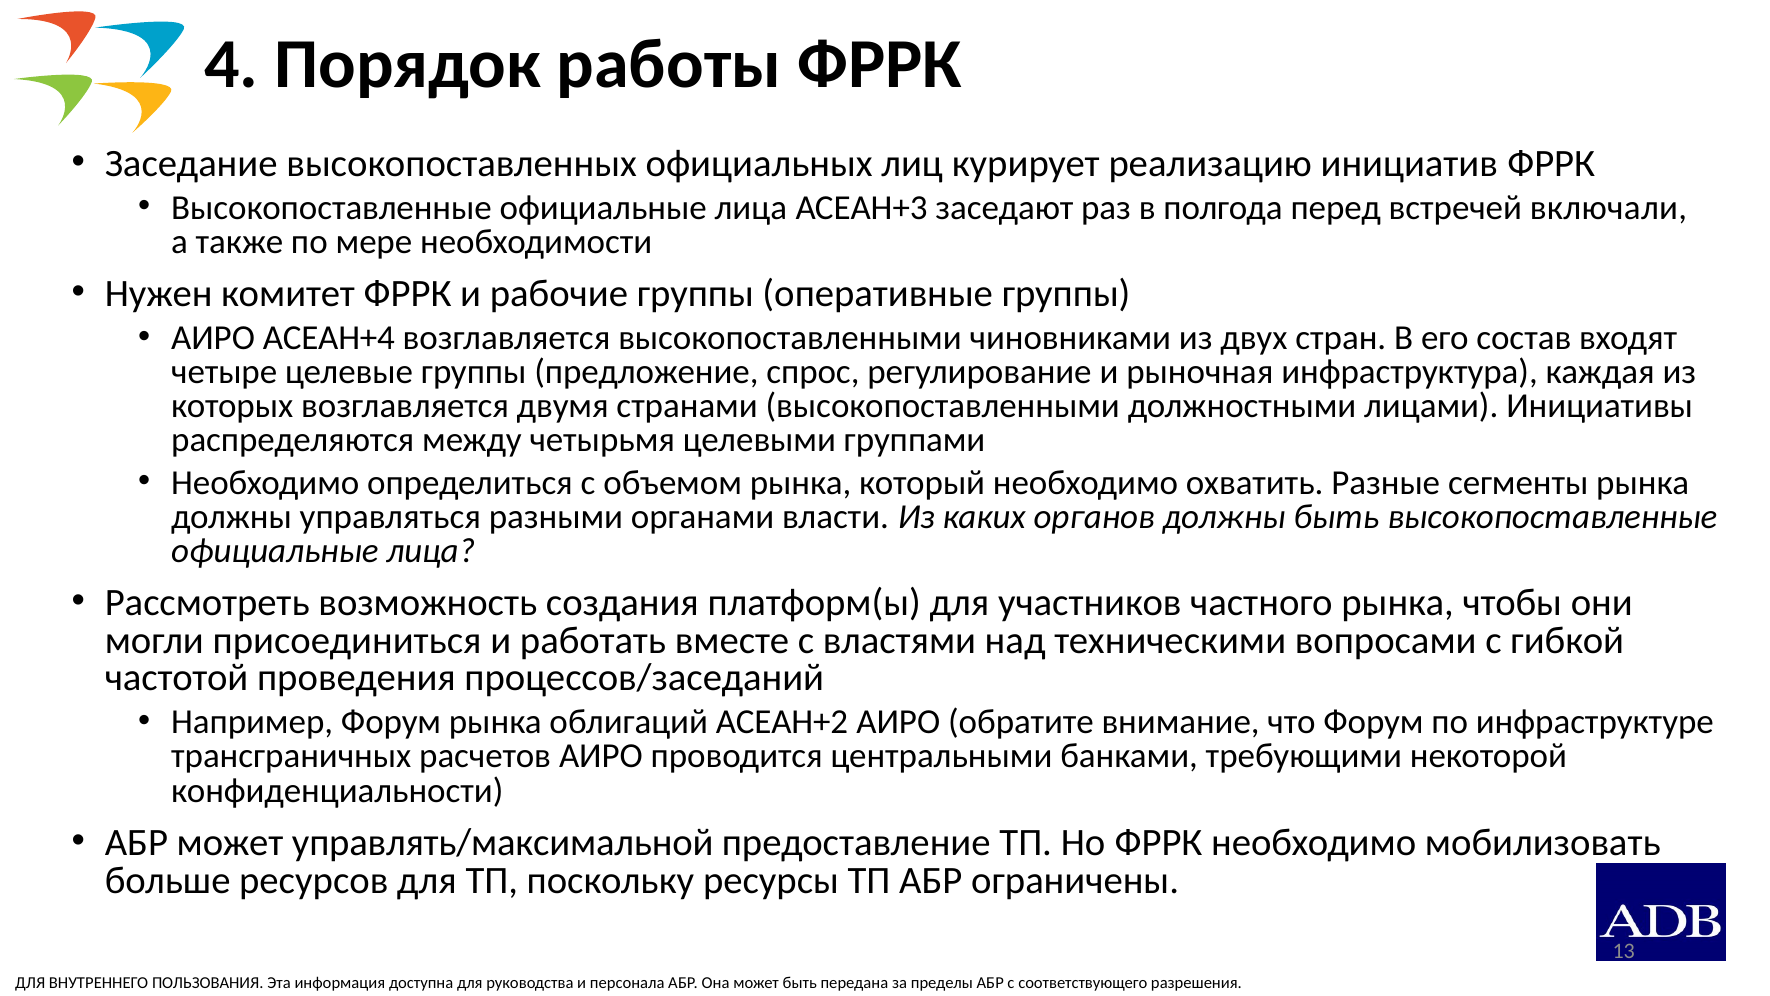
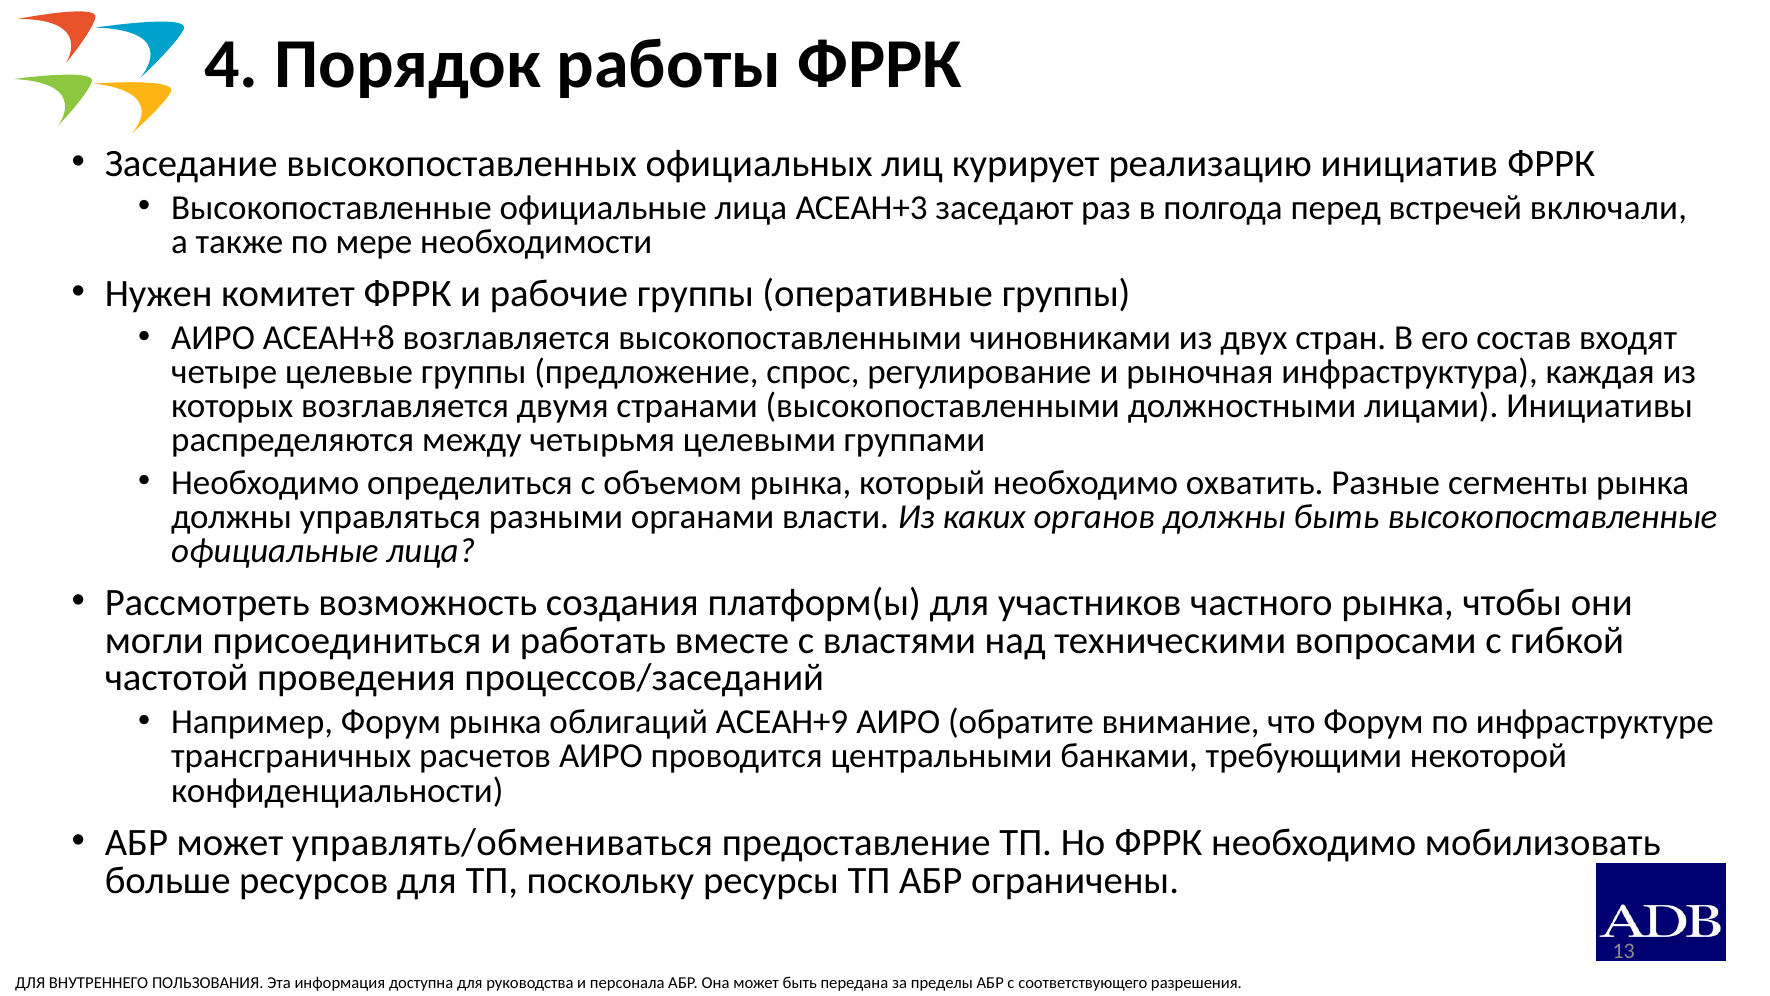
АСЕАН+4: АСЕАН+4 -> АСЕАН+8
АСЕАН+2: АСЕАН+2 -> АСЕАН+9
управлять/максимальной: управлять/максимальной -> управлять/обмениваться
